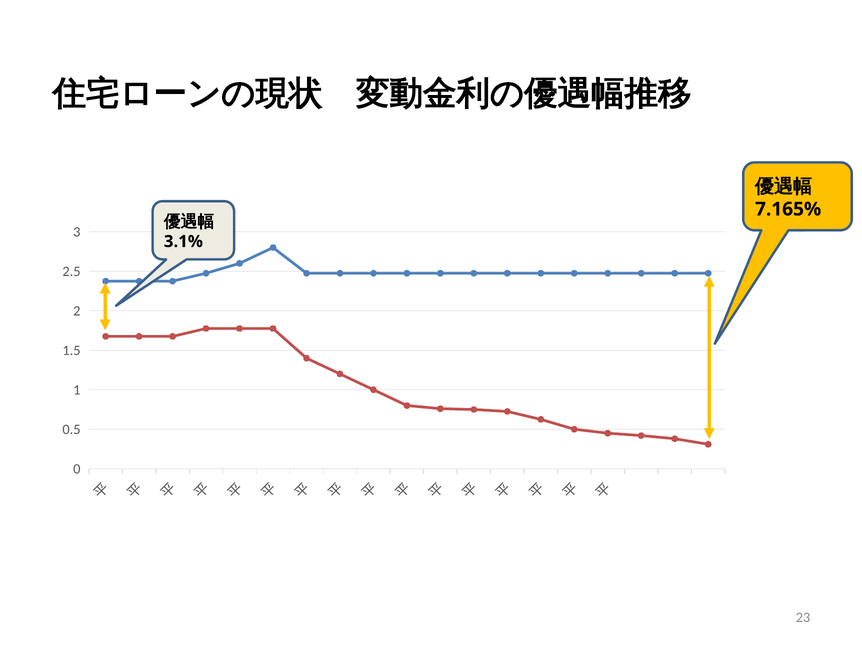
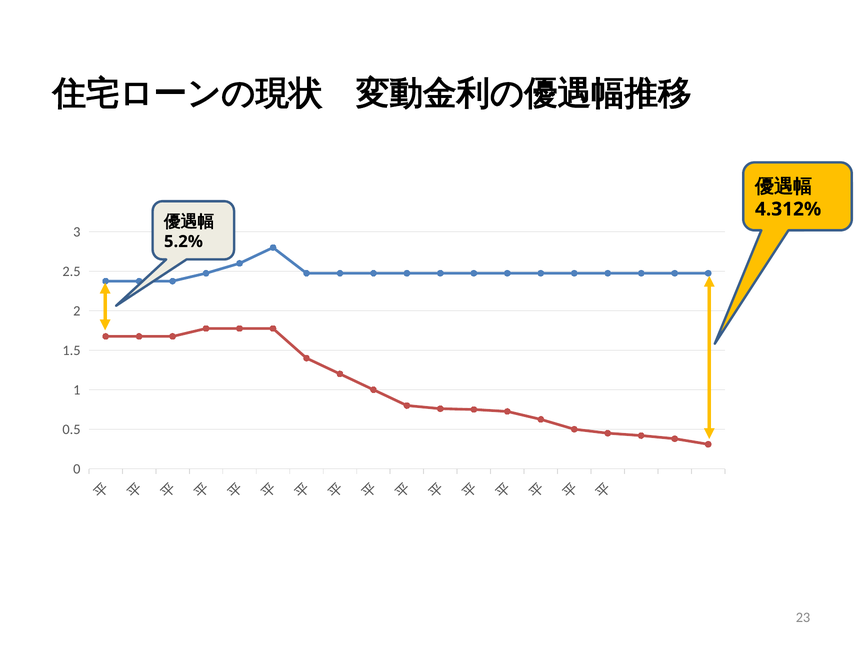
7.165%: 7.165% -> 4.312%
3.1%: 3.1% -> 5.2%
